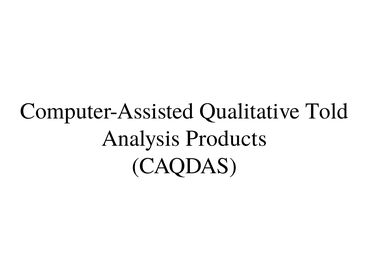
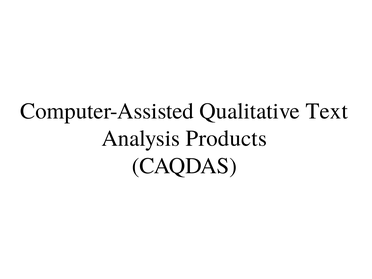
Told: Told -> Text
